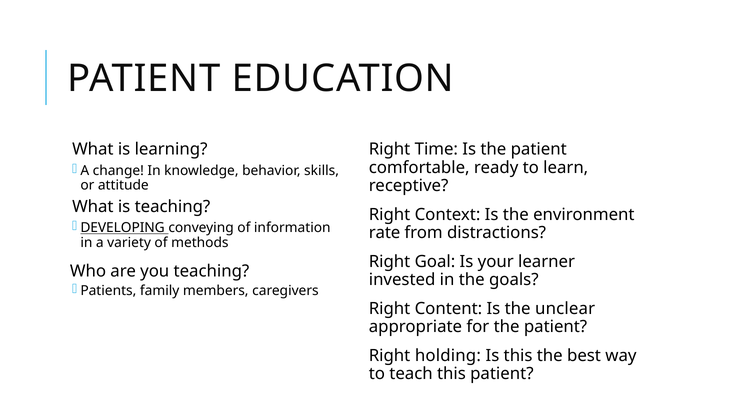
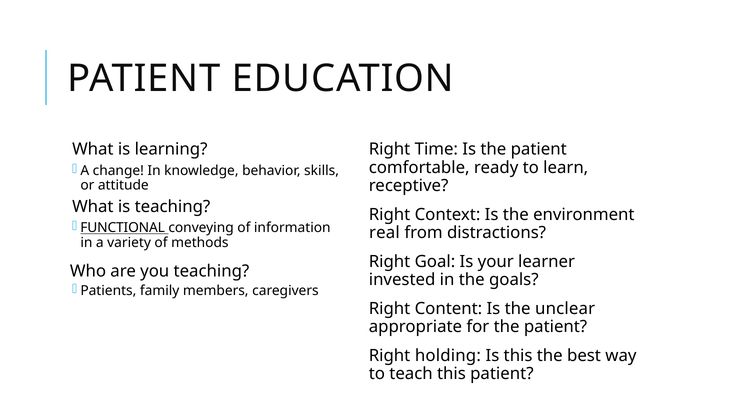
DEVELOPING: DEVELOPING -> FUNCTIONAL
rate: rate -> real
